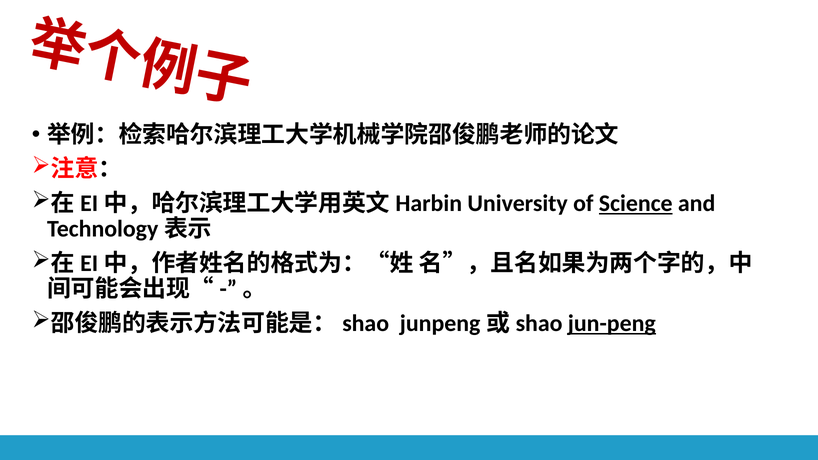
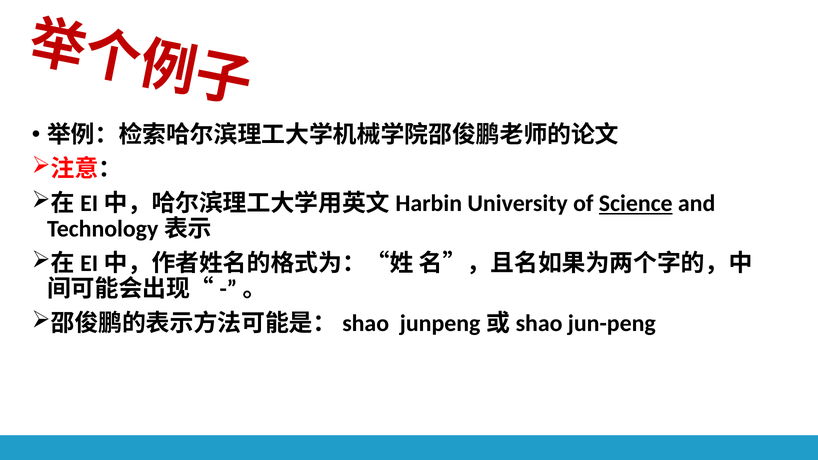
jun-peng underline: present -> none
